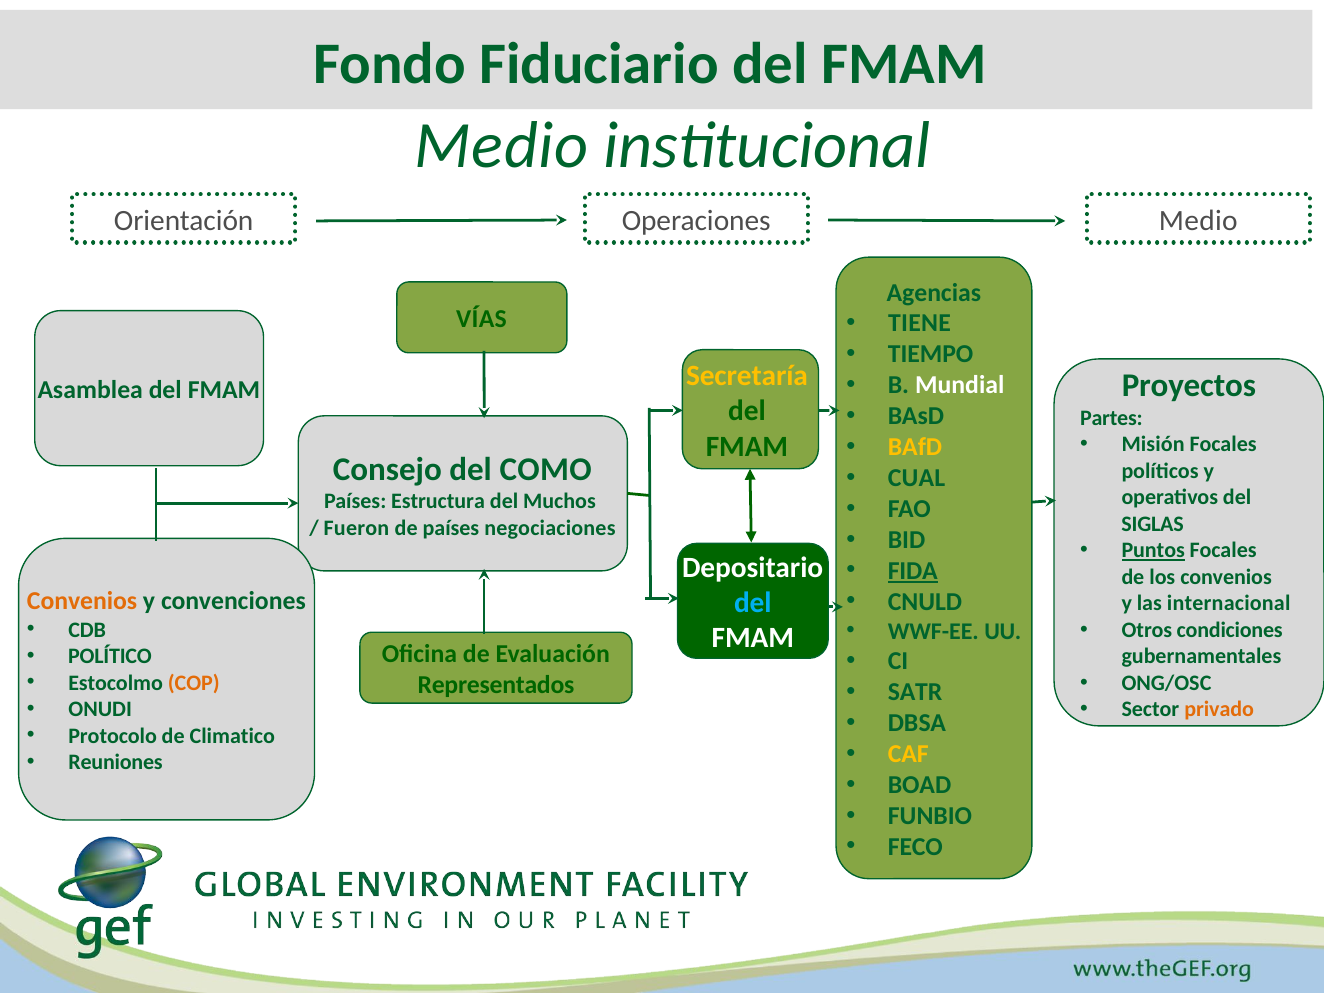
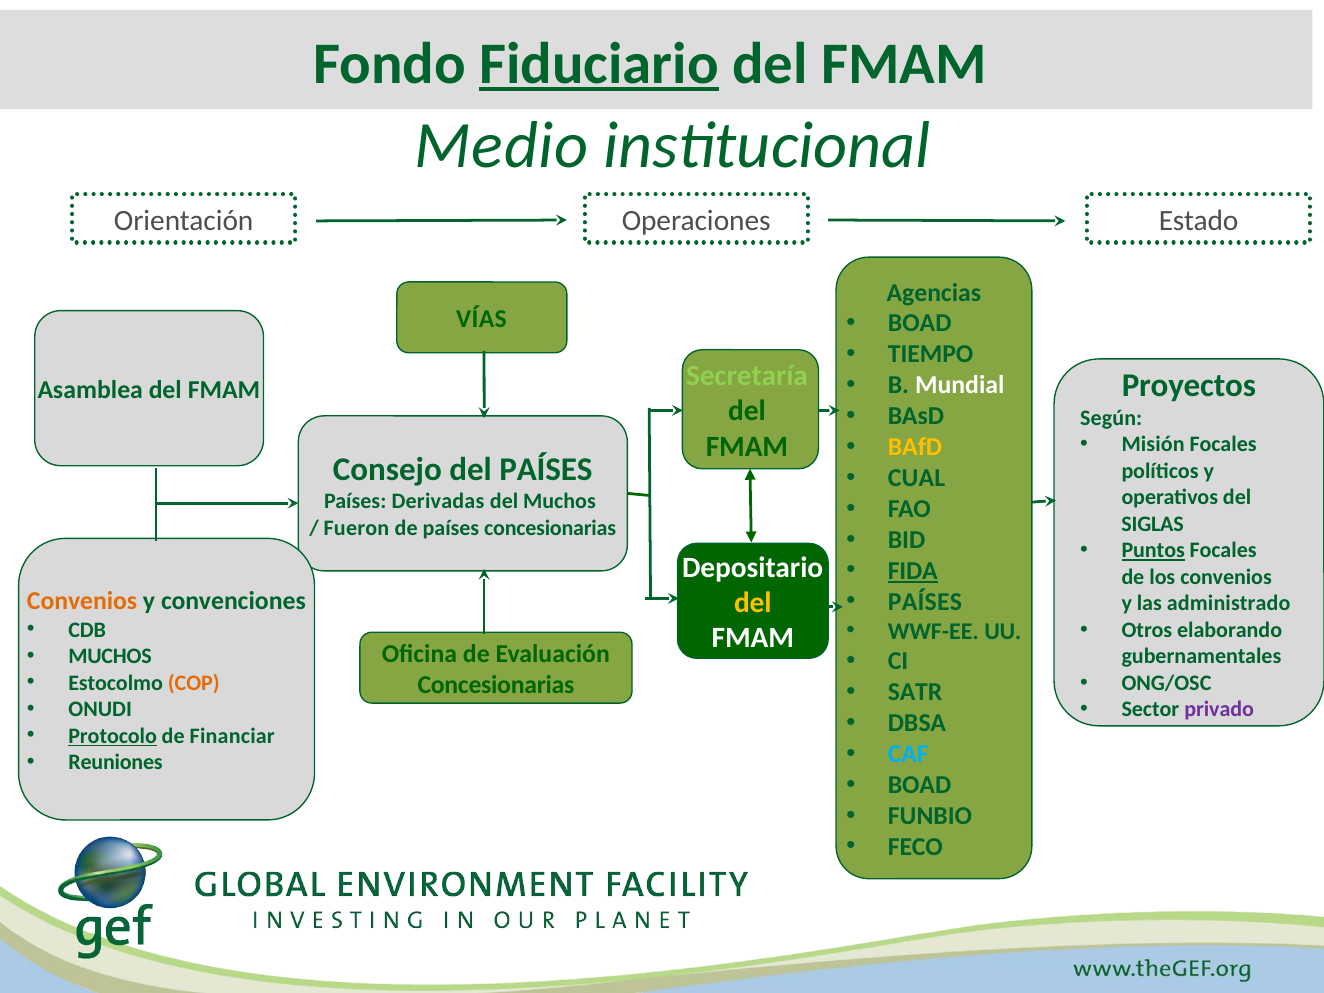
Fiduciario underline: none -> present
Operaciones Medio: Medio -> Estado
TIENE at (920, 323): TIENE -> BOAD
Secretaría colour: yellow -> light green
Partes: Partes -> Según
del COMO: COMO -> PAÍSES
Estructura: Estructura -> Derivadas
países negociaciones: negociaciones -> concesionarias
CNULD at (925, 602): CNULD -> PAÍSES
del at (753, 603) colour: light blue -> yellow
internacional: internacional -> administrado
condiciones: condiciones -> elaborando
POLÍTICO at (110, 656): POLÍTICO -> MUCHOS
Representados at (496, 685): Representados -> Concesionarias
privado colour: orange -> purple
Protocolo underline: none -> present
Climatico: Climatico -> Financiar
CAF colour: yellow -> light blue
